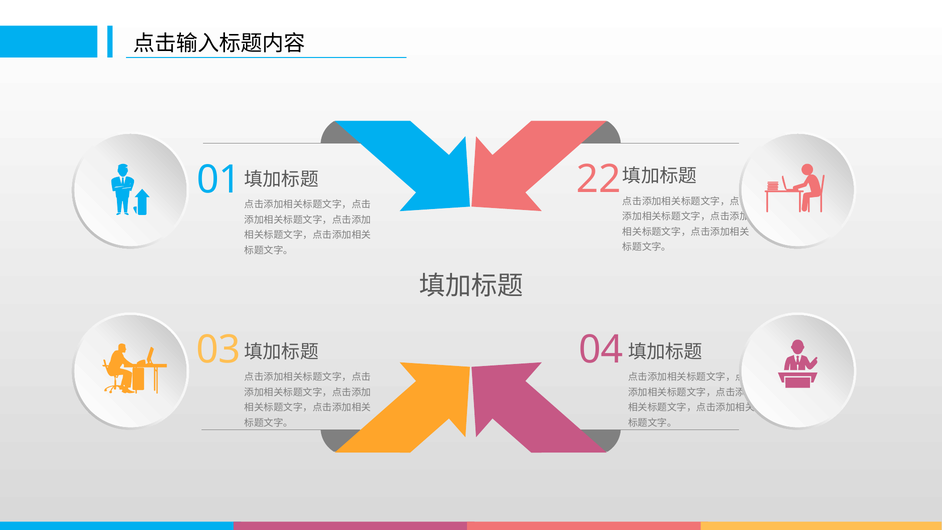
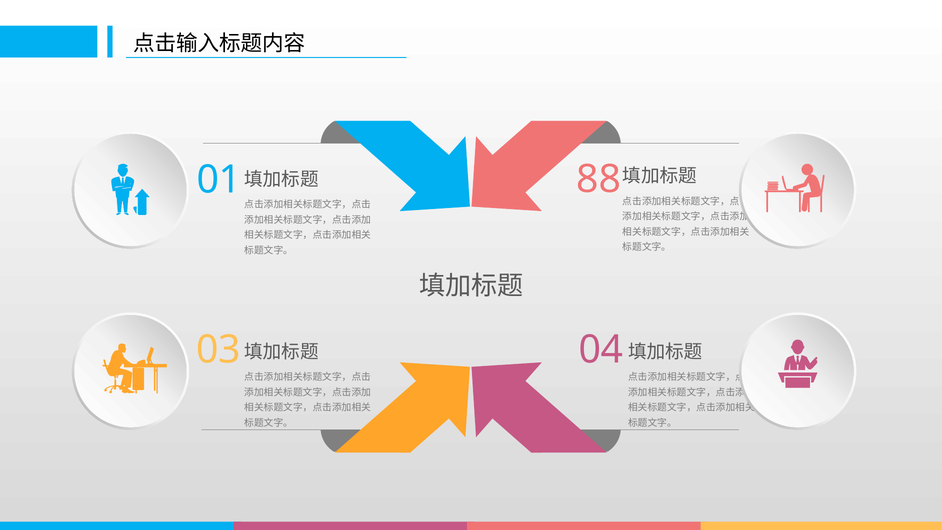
22: 22 -> 88
